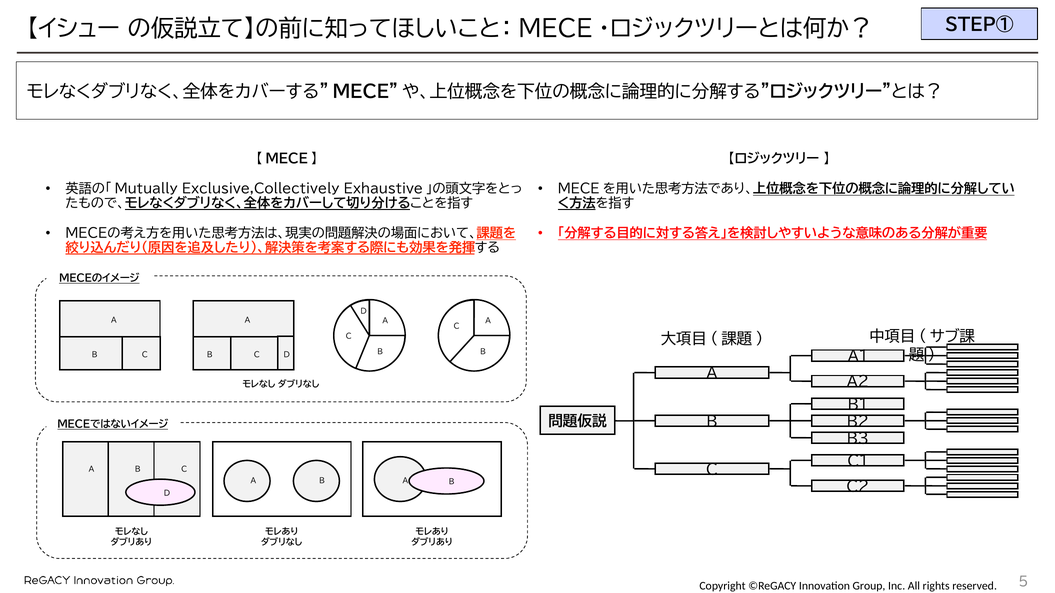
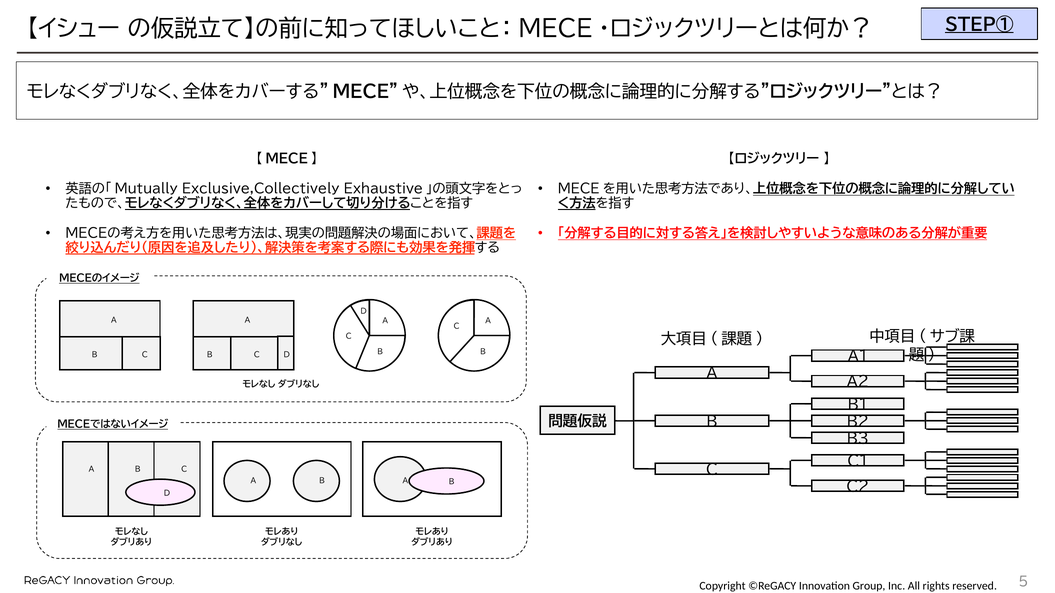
STEP① underline: none -> present
